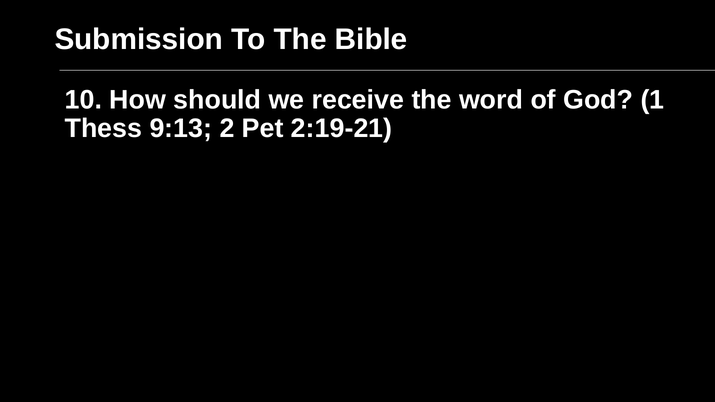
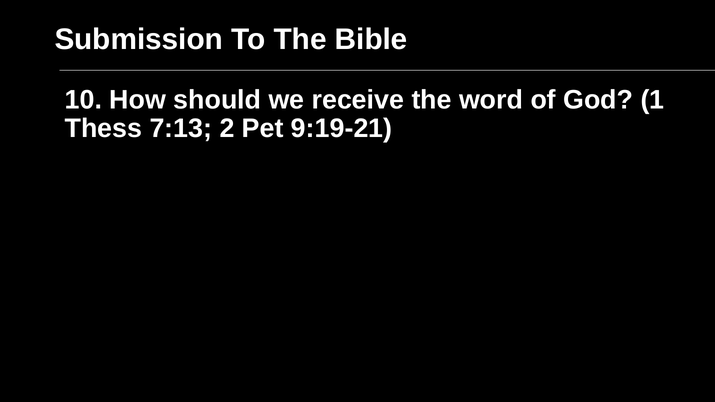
9:13: 9:13 -> 7:13
2:19-21: 2:19-21 -> 9:19-21
